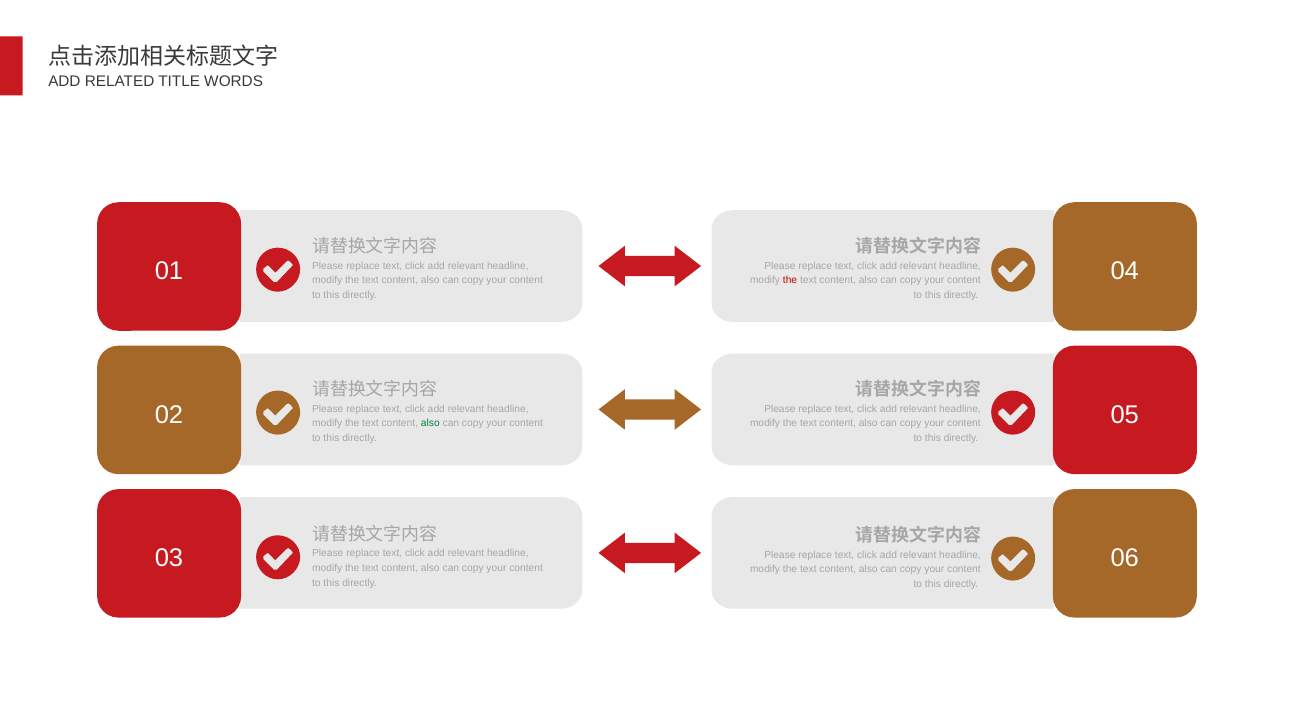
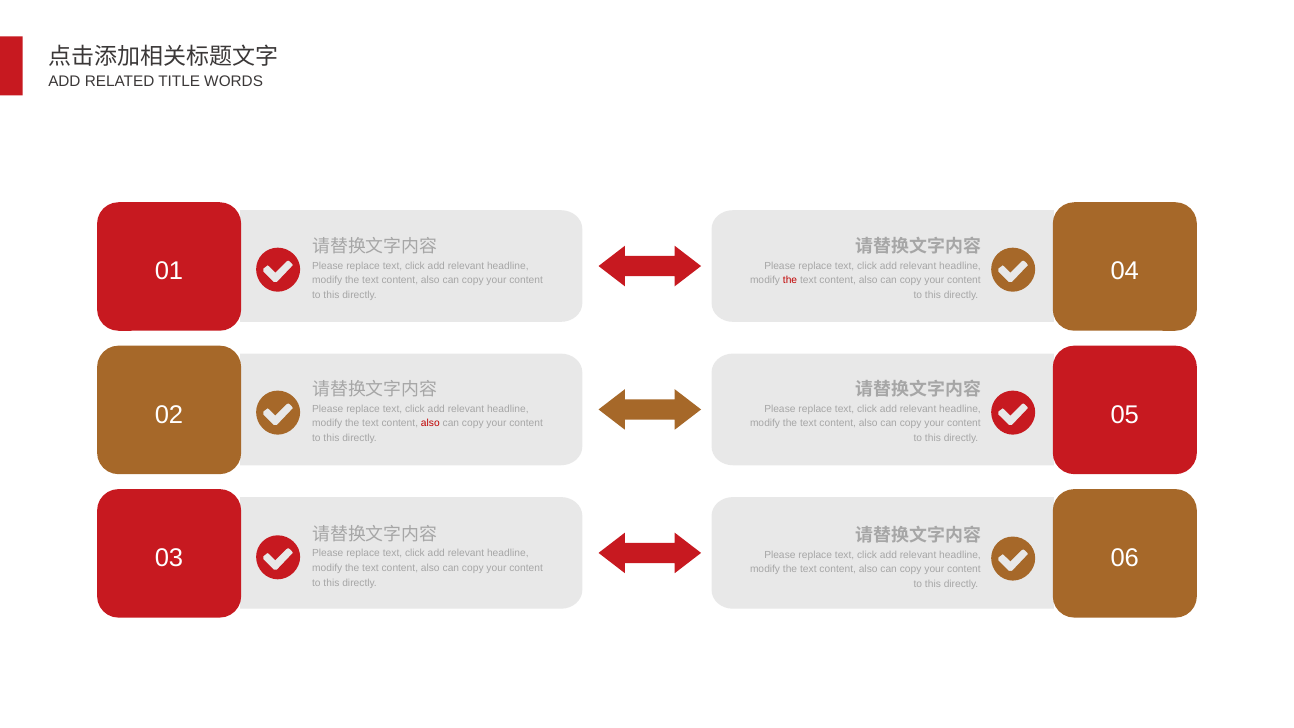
also at (430, 423) colour: green -> red
